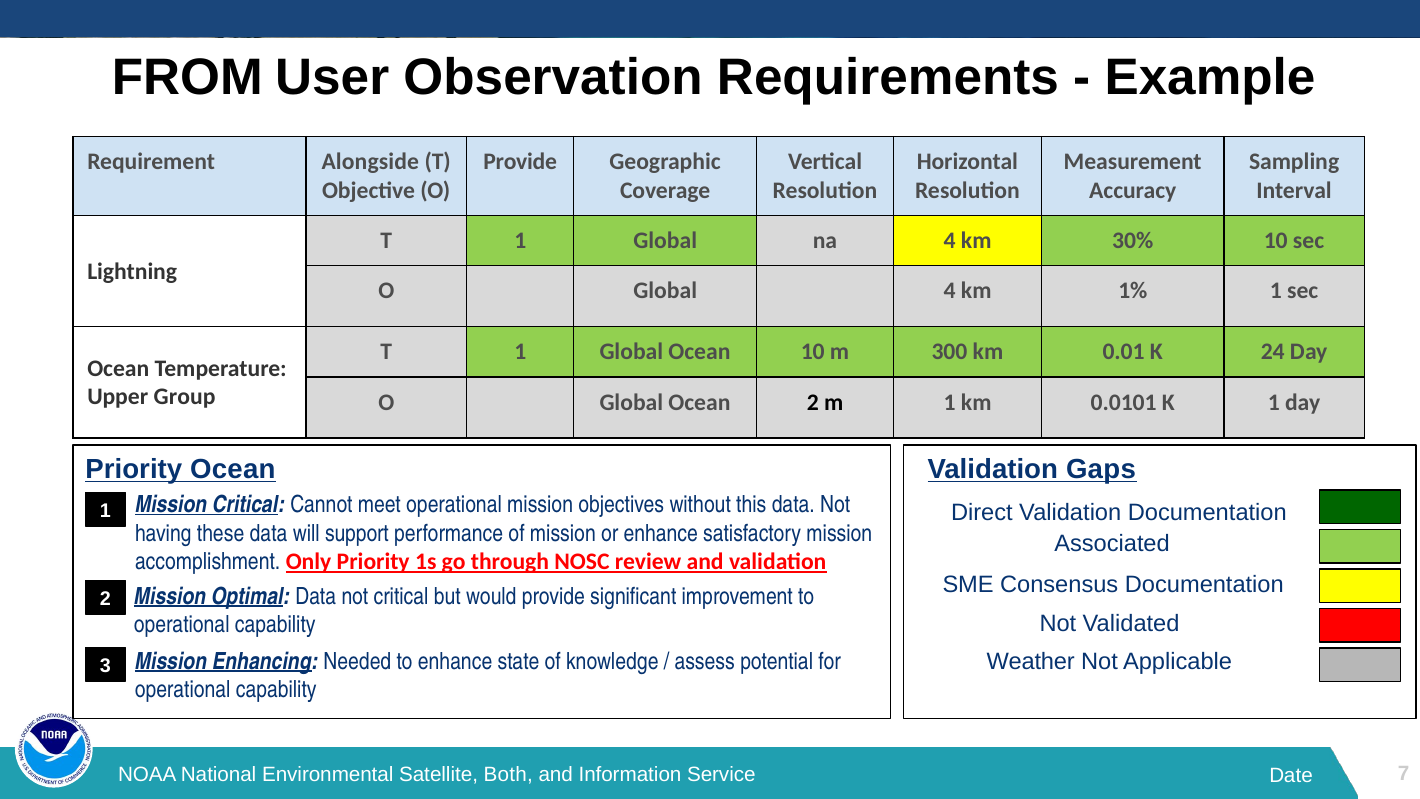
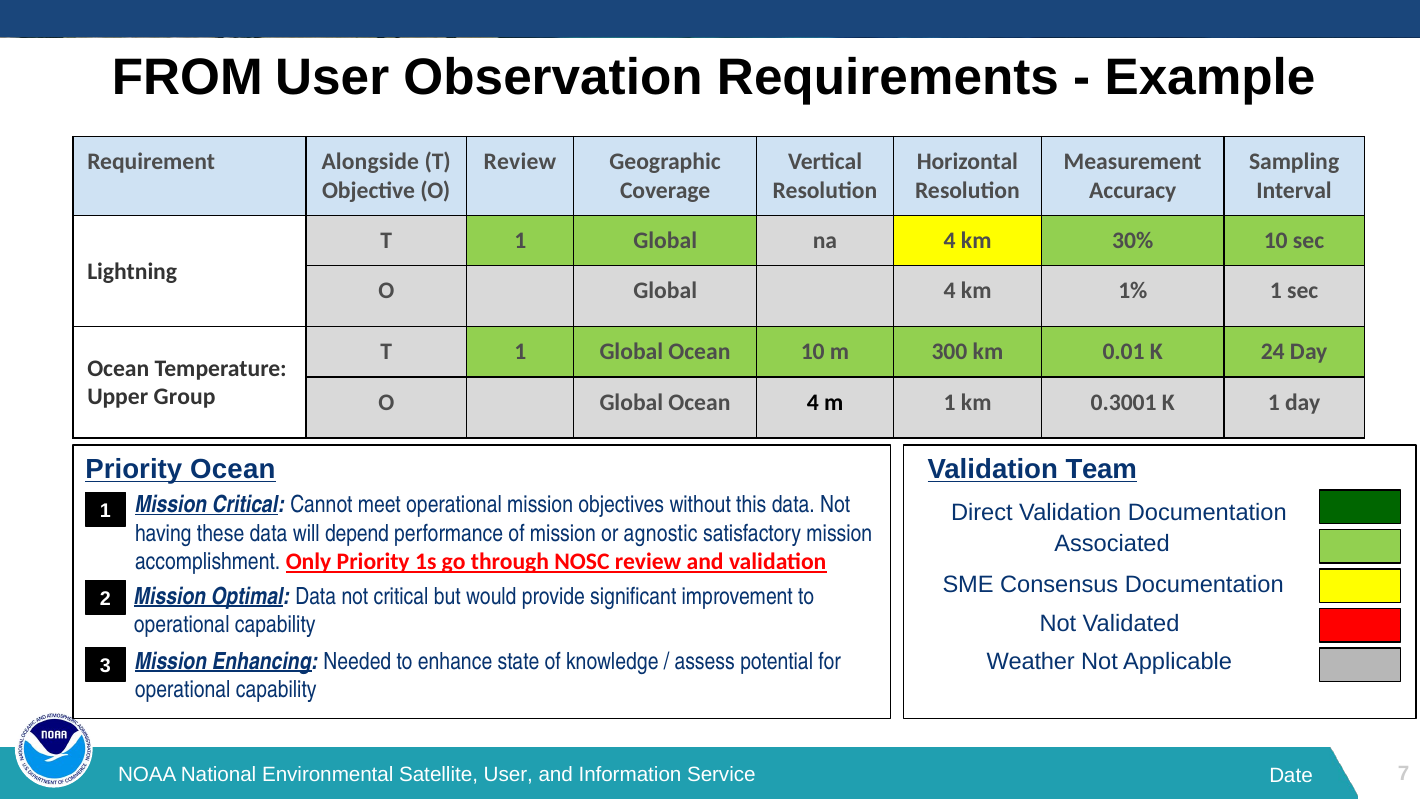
Provide at (520, 162): Provide -> Review
Ocean 2: 2 -> 4
0.0101: 0.0101 -> 0.3001
Gaps: Gaps -> Team
support: support -> depend
or enhance: enhance -> agnostic
Both at (508, 774): Both -> User
